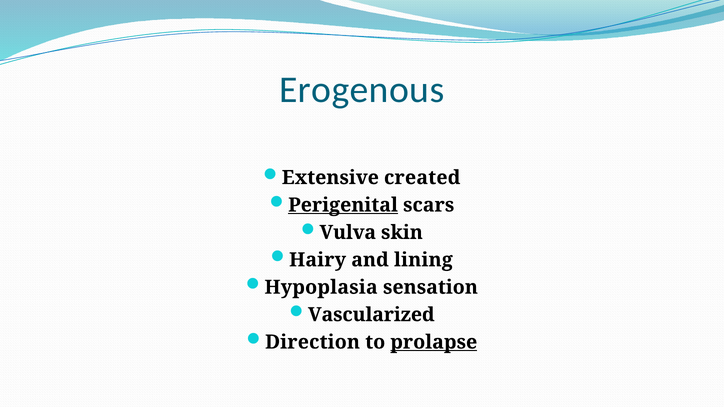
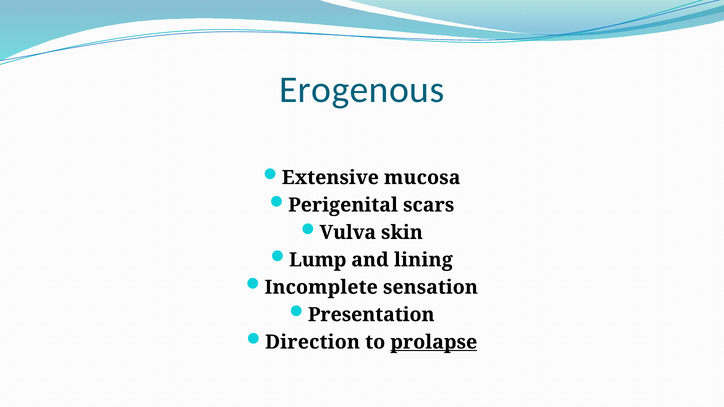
created: created -> mucosa
Perigenital underline: present -> none
Hairy: Hairy -> Lump
Hypoplasia: Hypoplasia -> Incomplete
Vascularized: Vascularized -> Presentation
